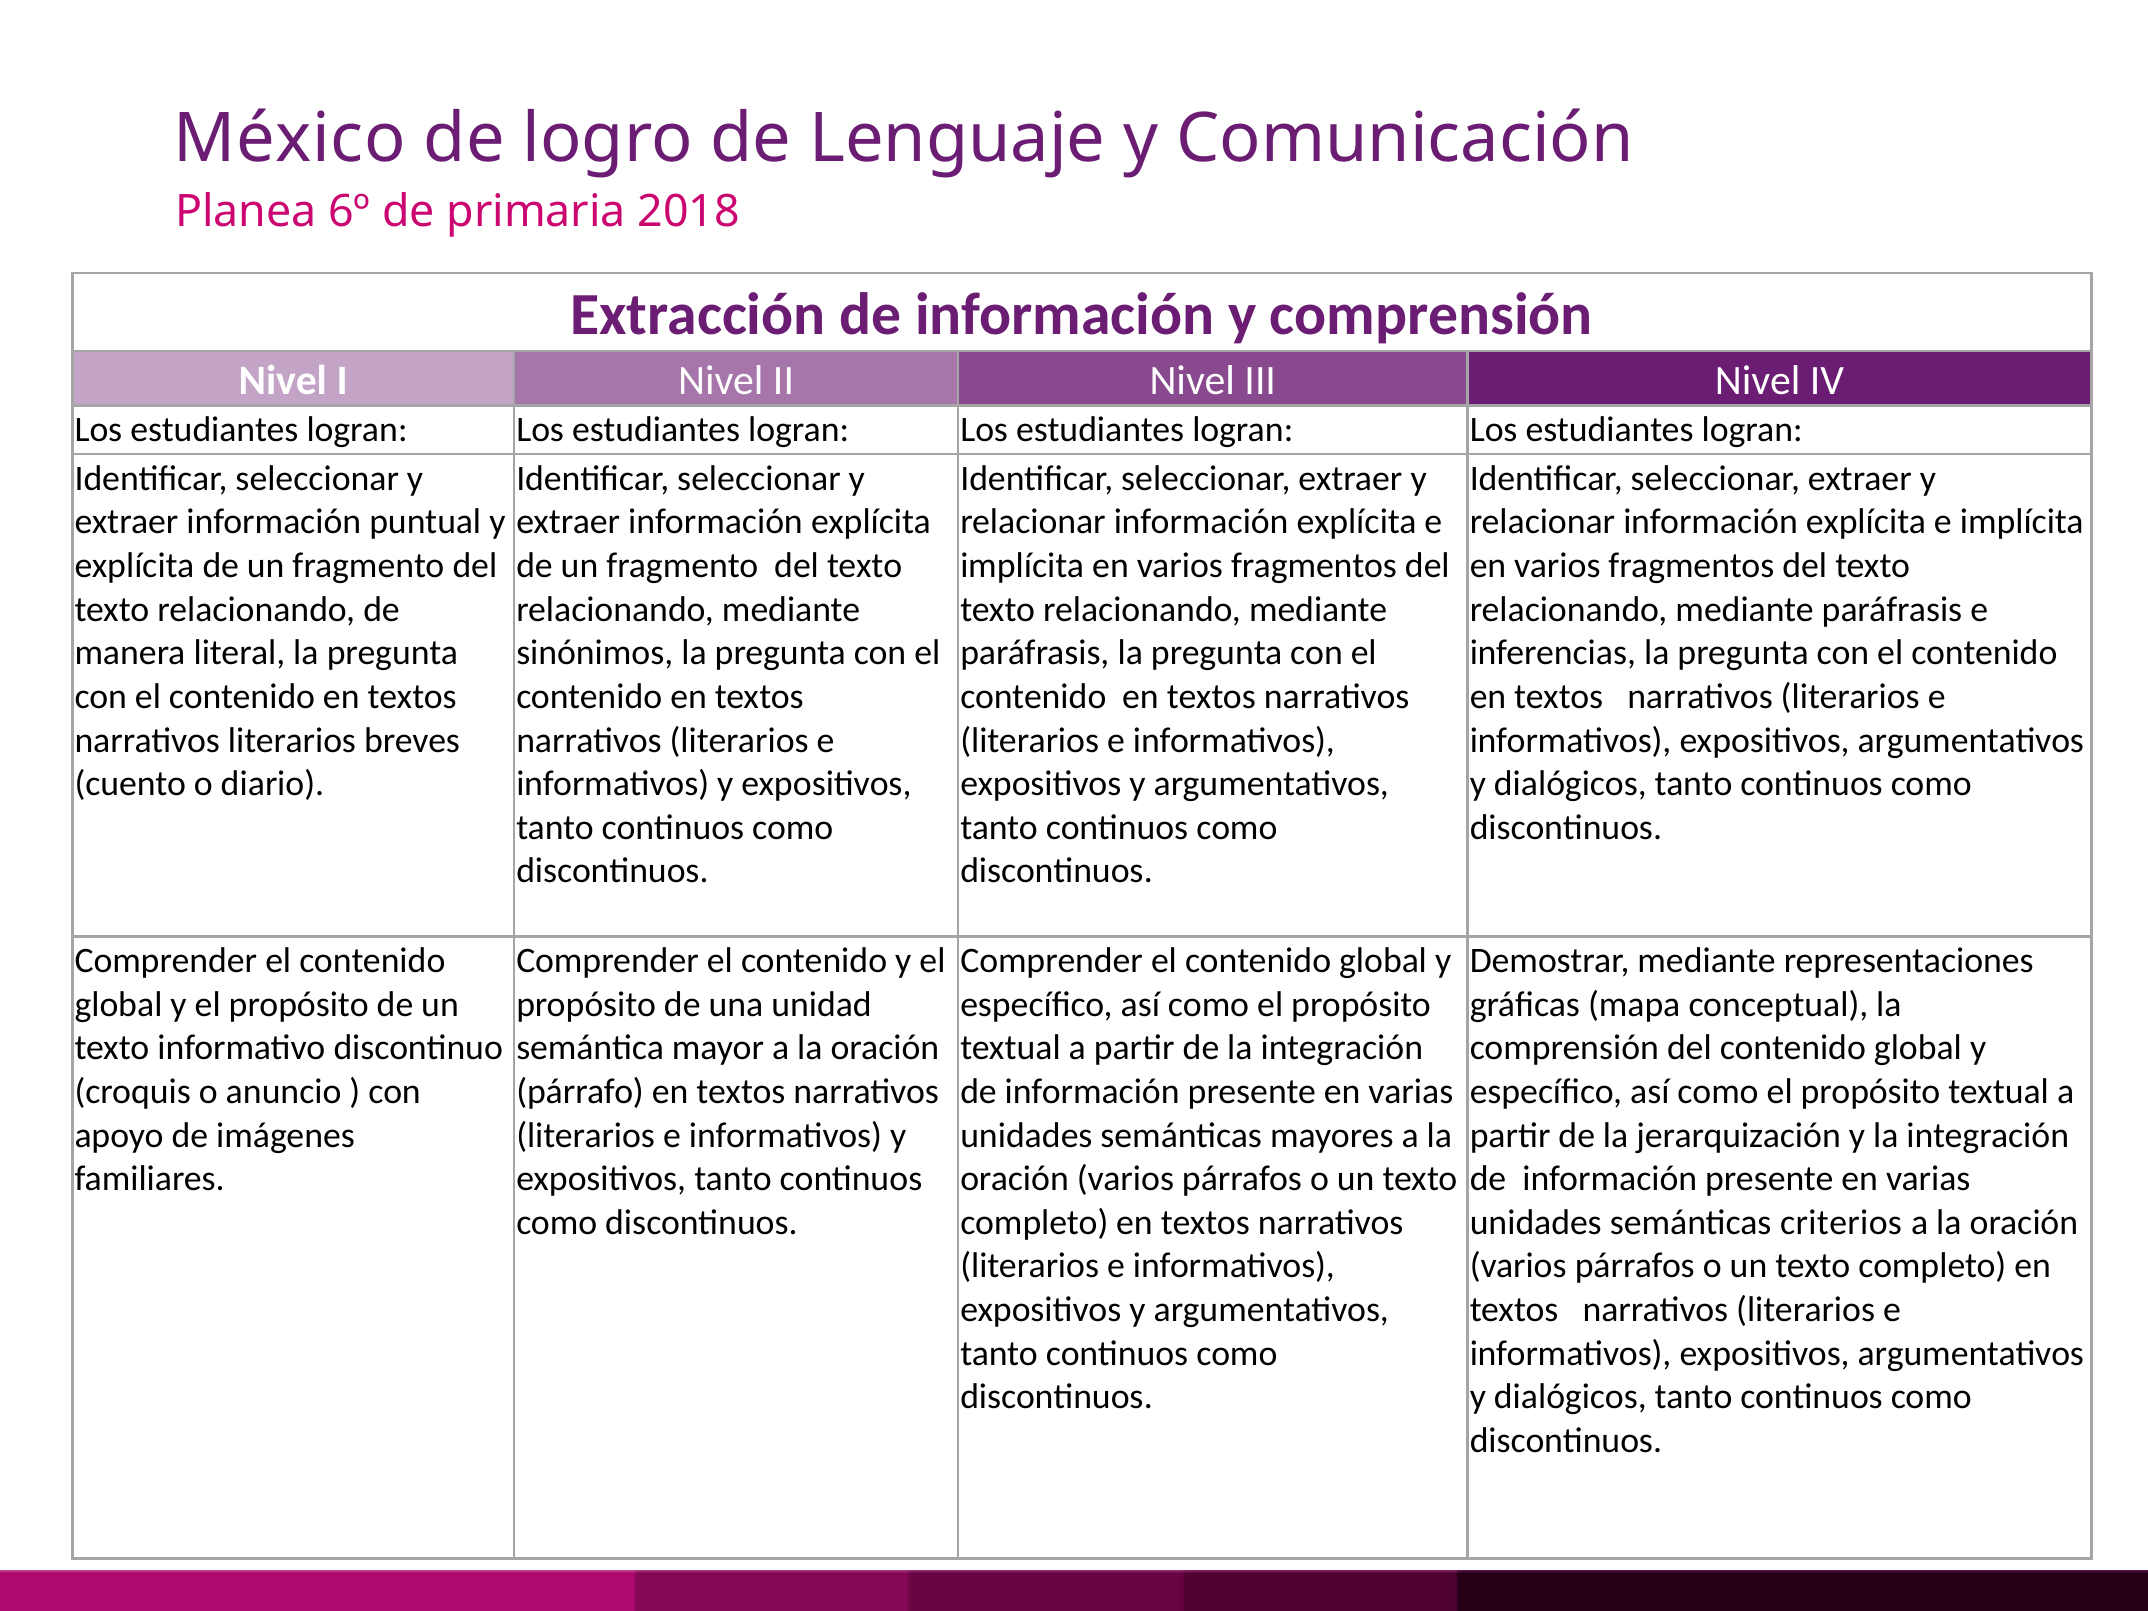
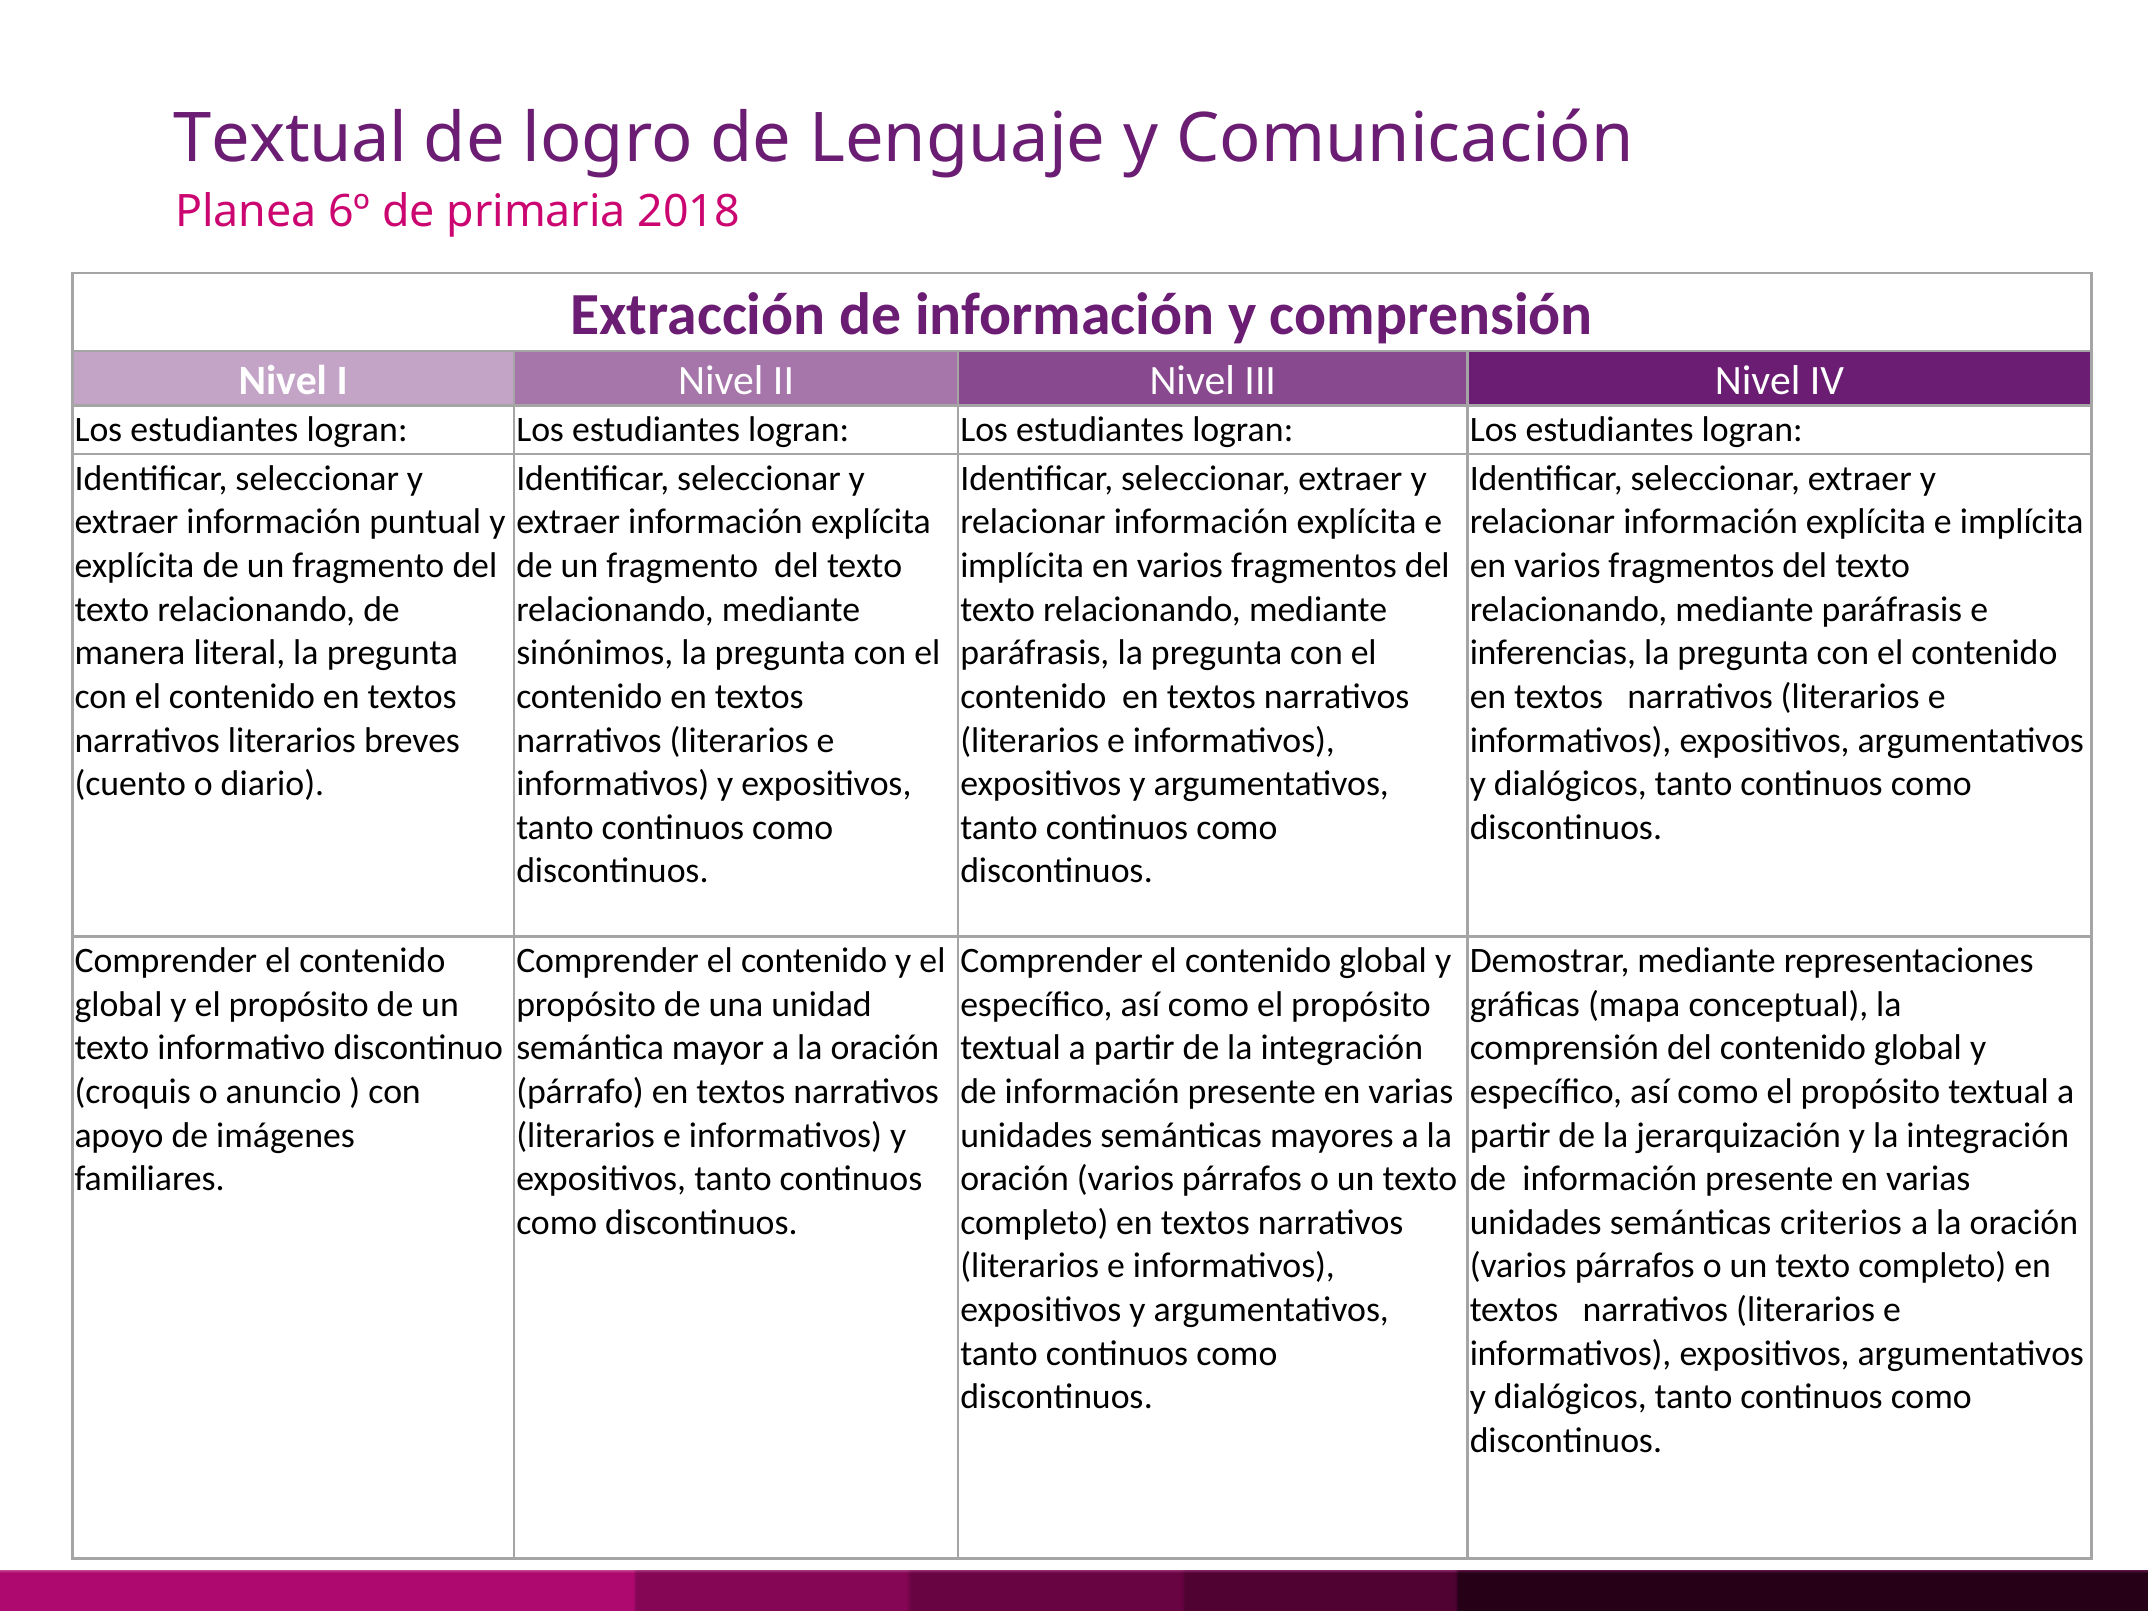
México at (290, 139): México -> Textual
